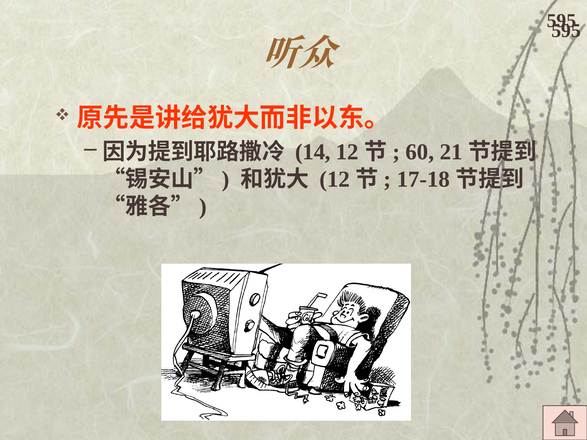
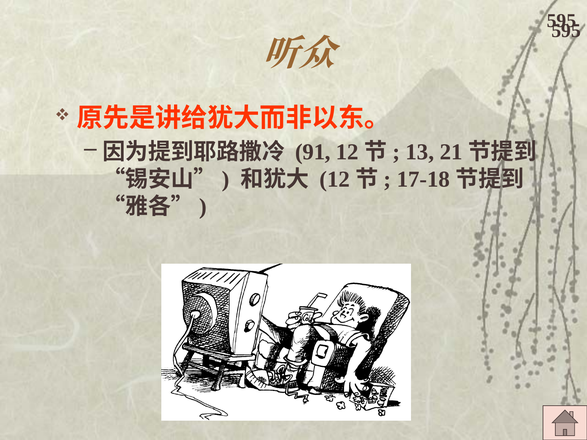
14: 14 -> 91
60: 60 -> 13
